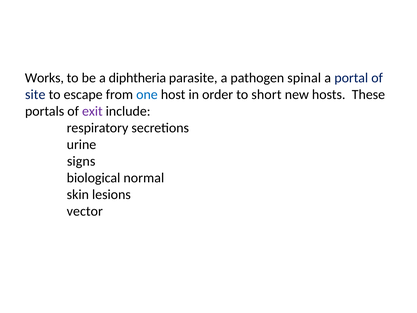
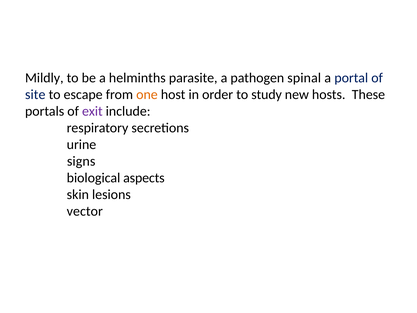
Works: Works -> Mildly
diphtheria: diphtheria -> helminths
one colour: blue -> orange
short: short -> study
normal: normal -> aspects
